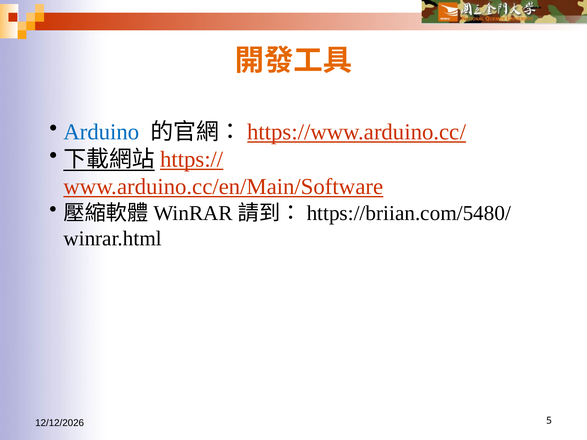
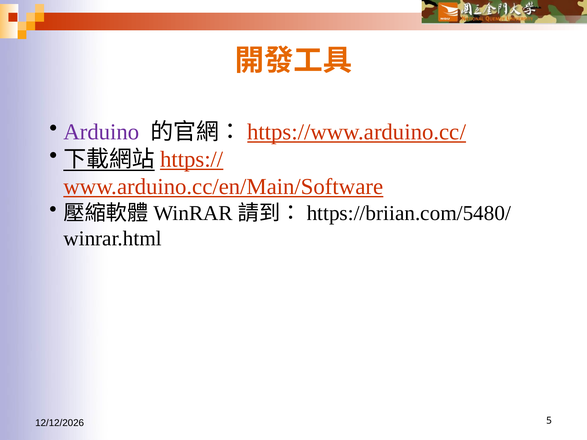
Arduino colour: blue -> purple
